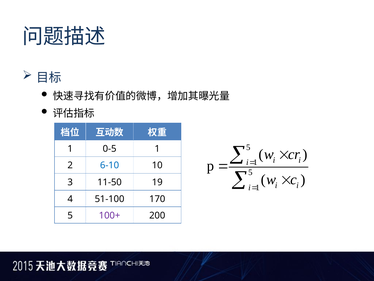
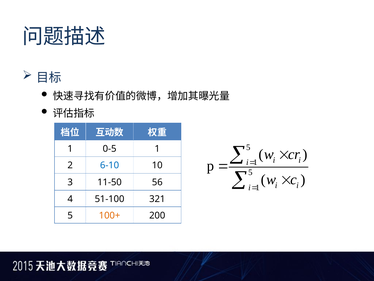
19: 19 -> 56
170: 170 -> 321
100+ colour: purple -> orange
